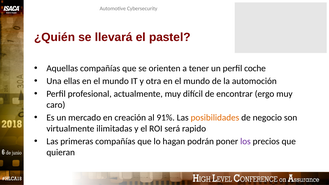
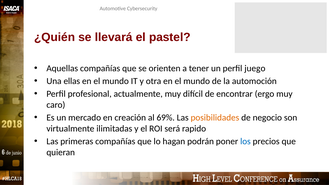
coche: coche -> juego
91%: 91% -> 69%
los colour: purple -> blue
